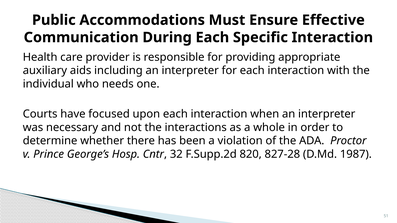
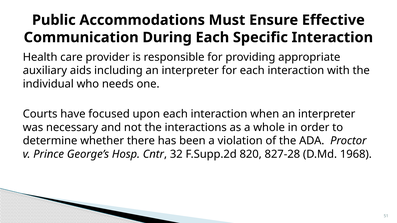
1987: 1987 -> 1968
